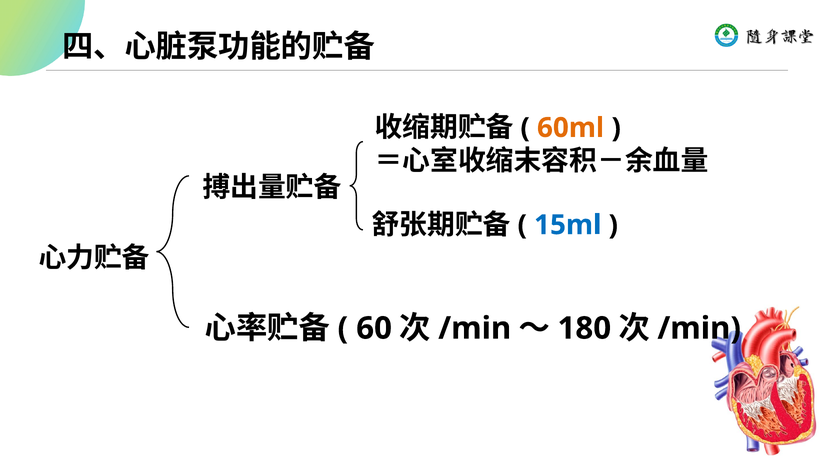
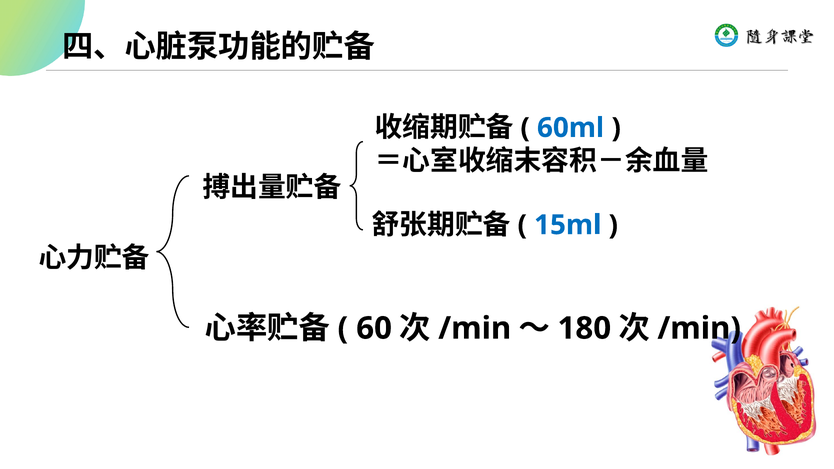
60ml colour: orange -> blue
